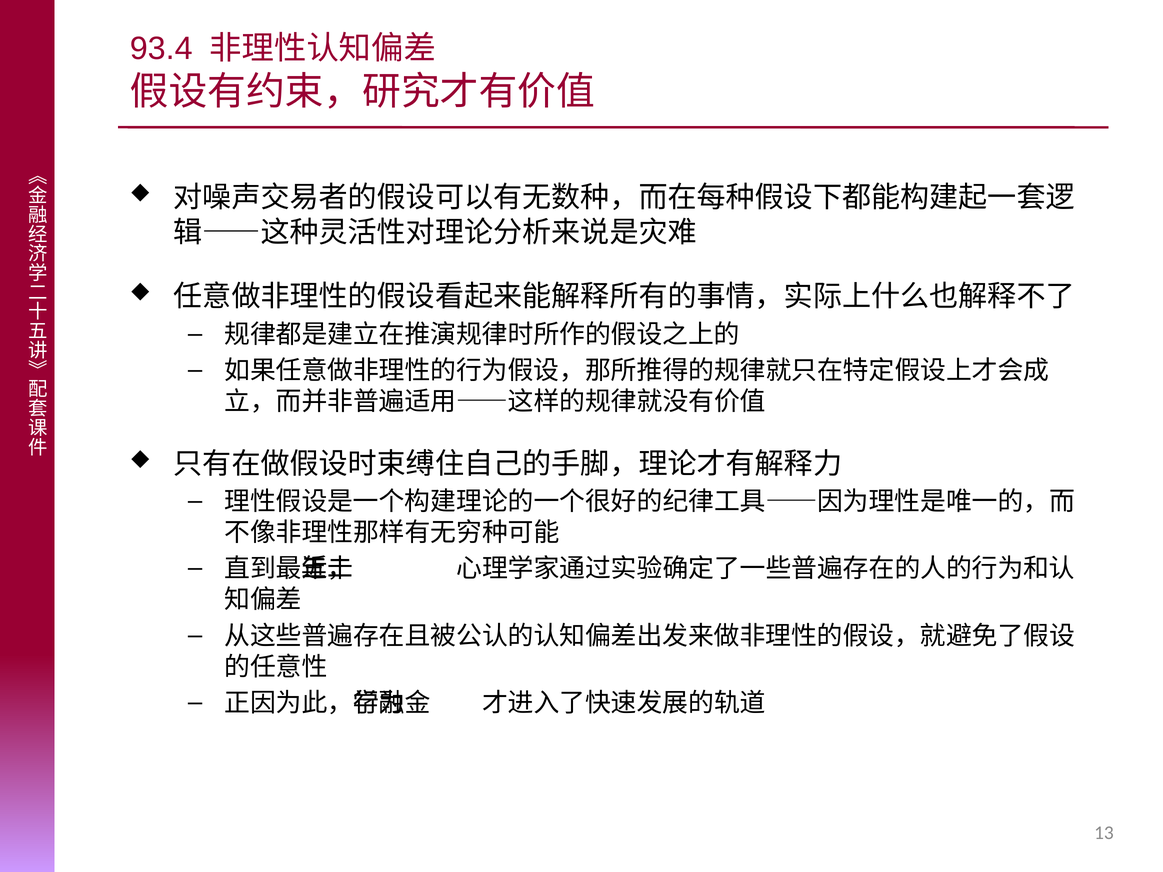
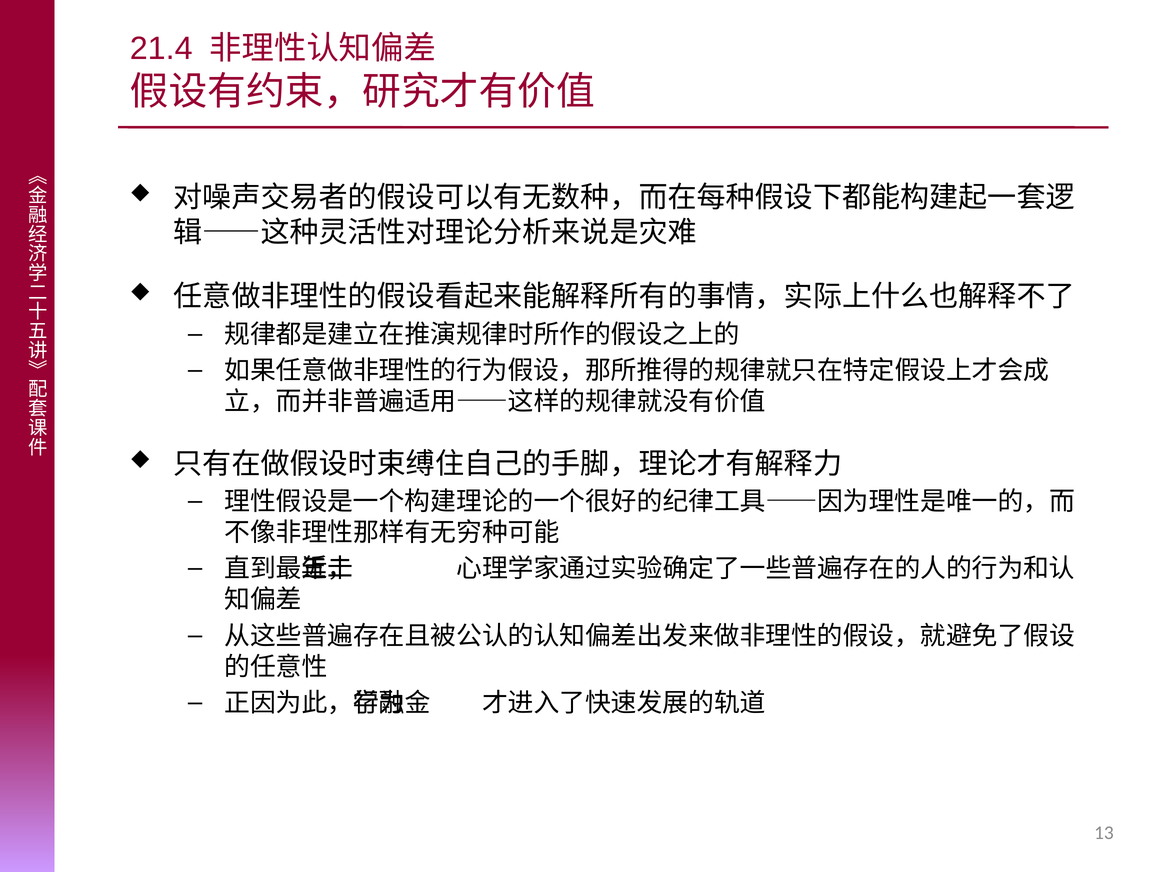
93.4: 93.4 -> 21.4
